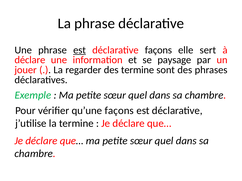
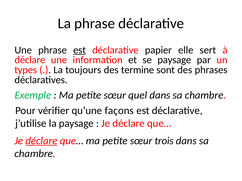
déclarative façons: façons -> papier
jouer: jouer -> types
regarder: regarder -> toujours
la termine: termine -> paysage
déclare at (41, 141) underline: none -> present
quel at (164, 141): quel -> trois
